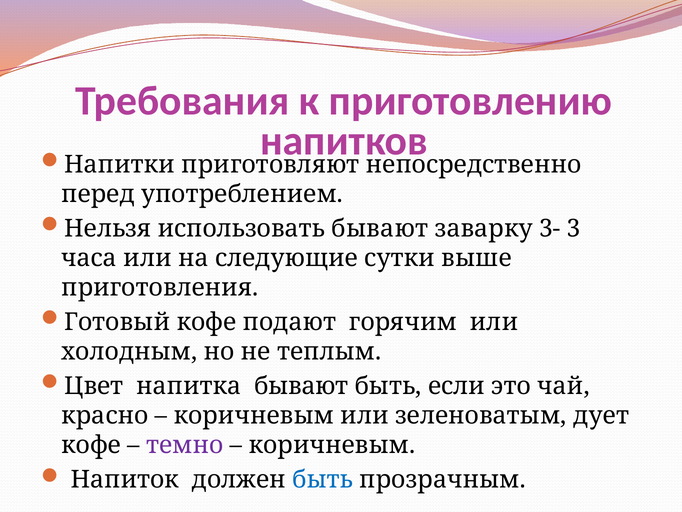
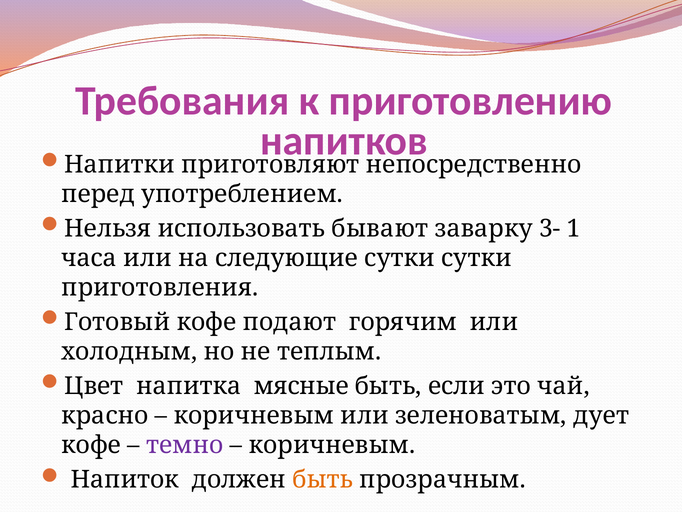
3: 3 -> 1
сутки выше: выше -> сутки
напитка бывают: бывают -> мясные
быть at (323, 479) colour: blue -> orange
